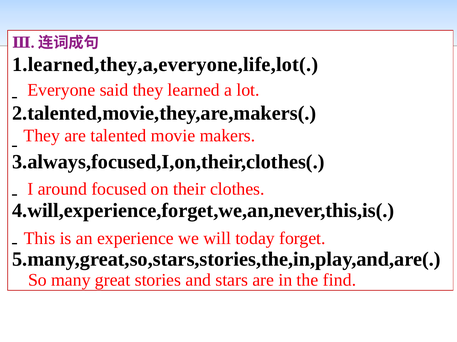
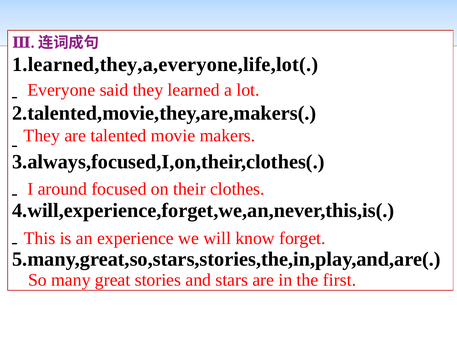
today: today -> know
find: find -> first
